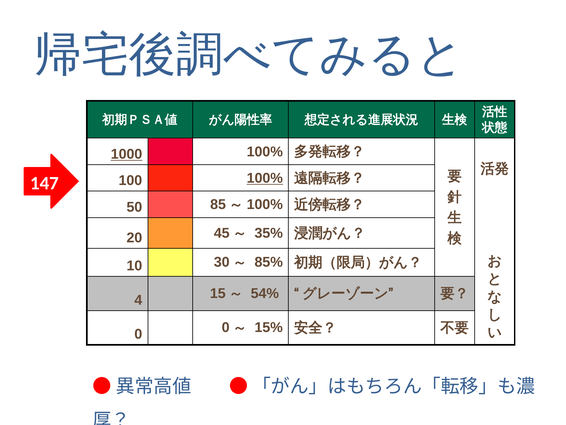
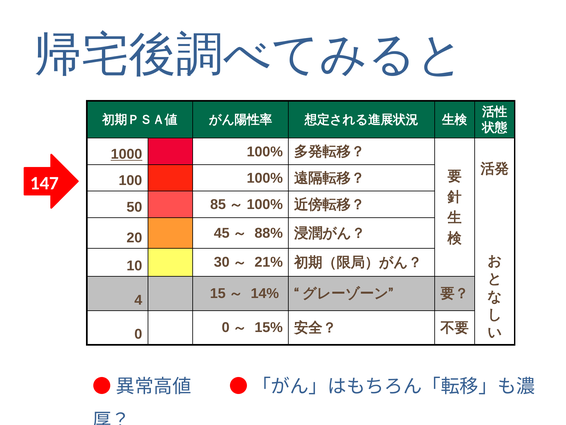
100% at (265, 178) underline: present -> none
35%: 35% -> 88%
85%: 85% -> 21%
54%: 54% -> 14%
